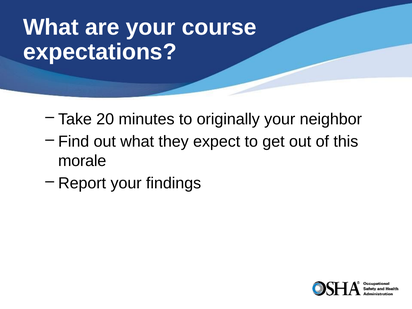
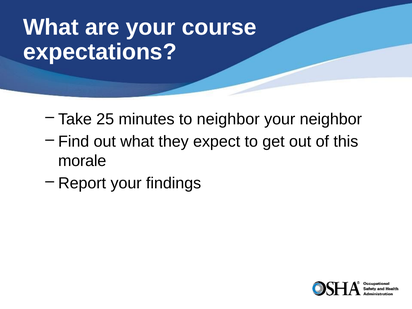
20: 20 -> 25
to originally: originally -> neighbor
